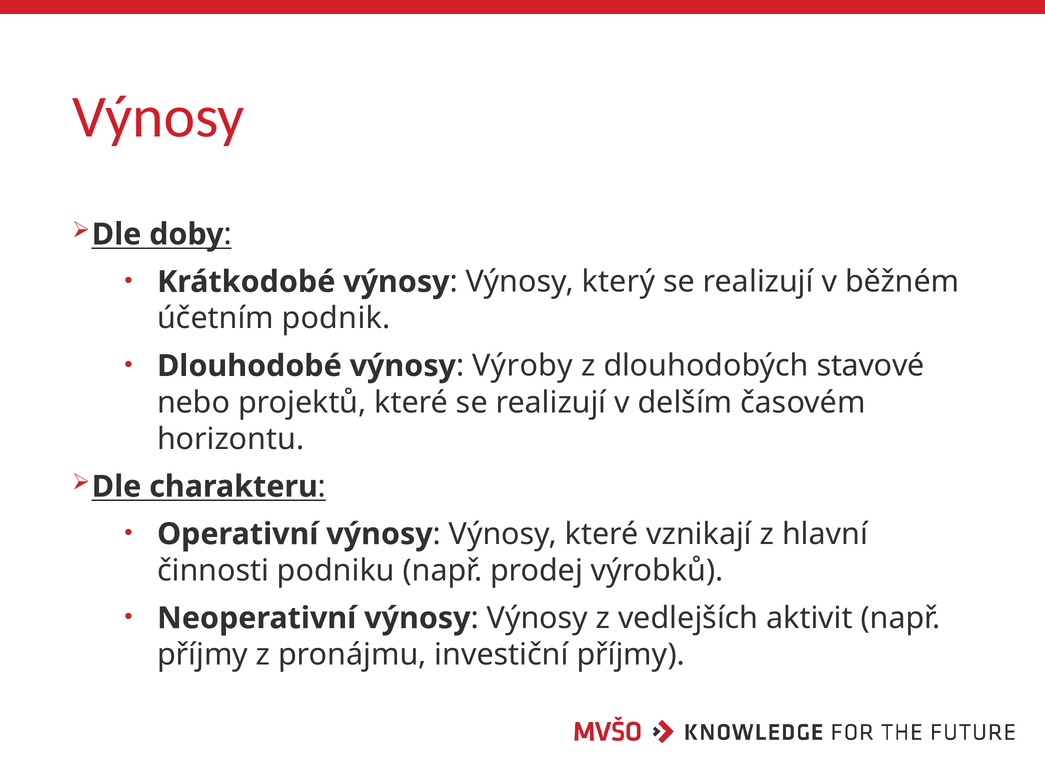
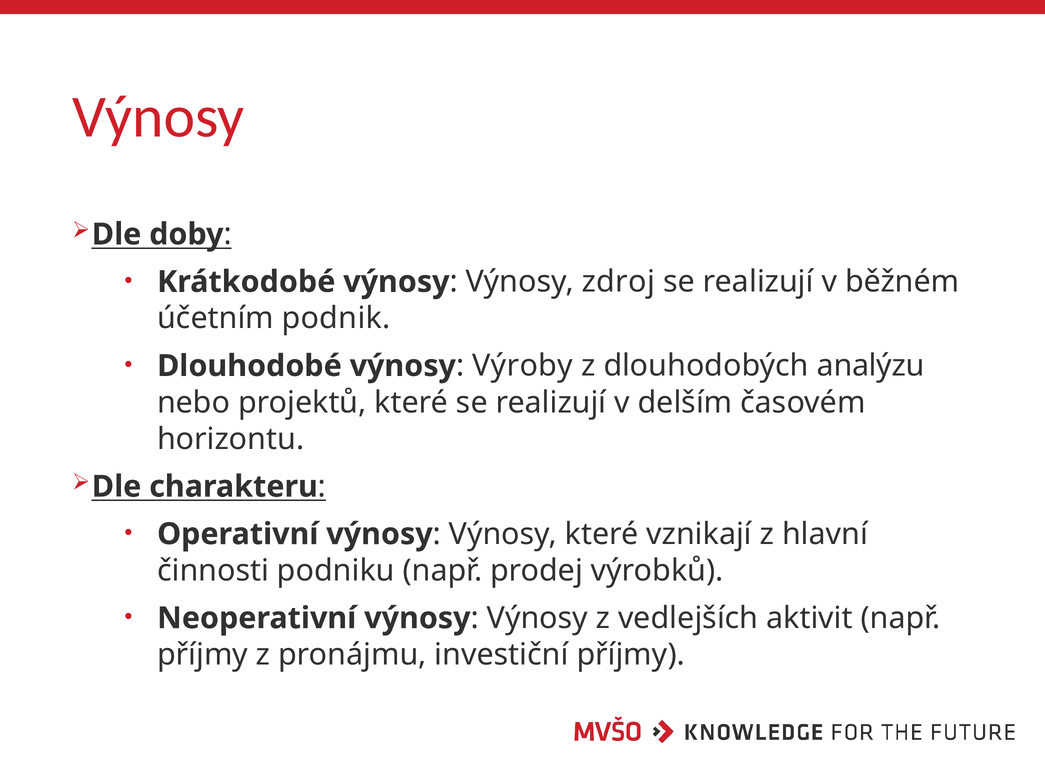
který: který -> zdroj
stavové: stavové -> analýzu
